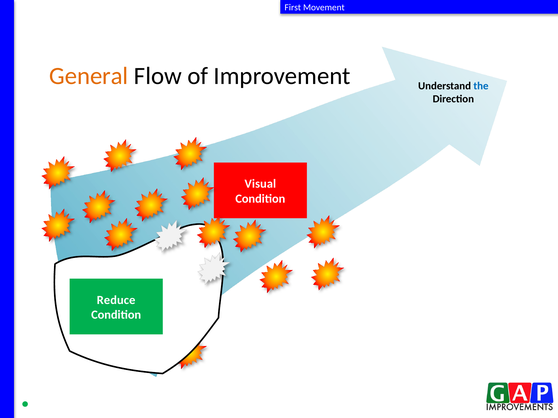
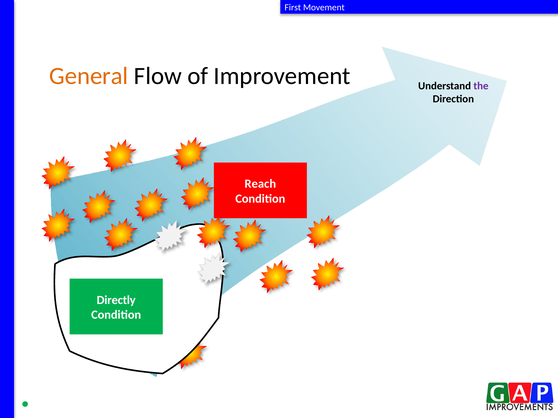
the colour: blue -> purple
Visual: Visual -> Reach
Reduce: Reduce -> Directly
